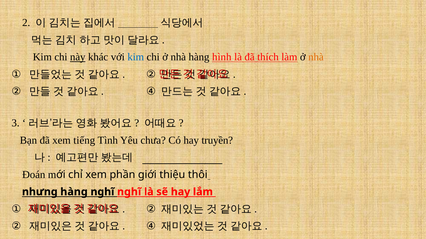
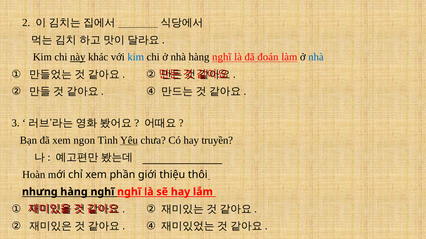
nhà hàng hình: hình -> nghĩ
thích: thích -> đoán
nhà at (316, 57) colour: orange -> blue
tiếng: tiếng -> ngon
Yêu underline: none -> present
Đoán: Đoán -> Hoàn
